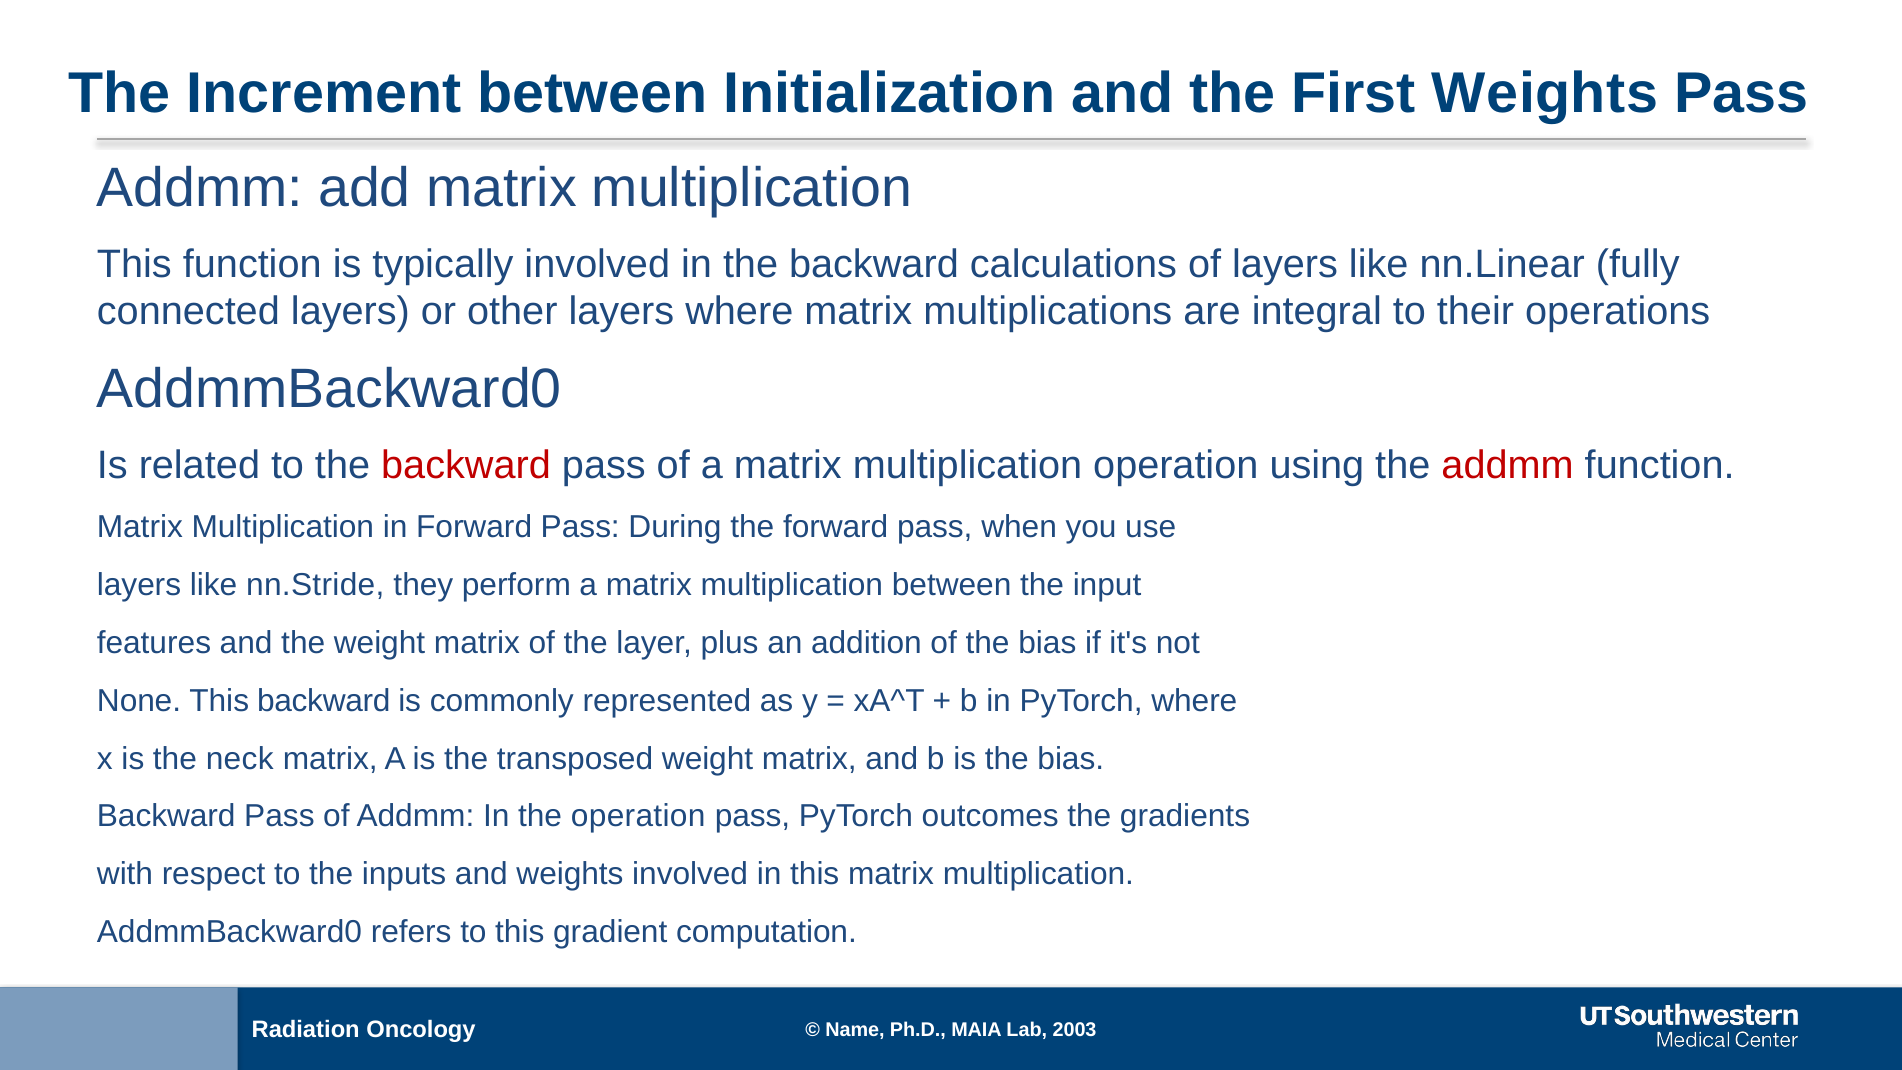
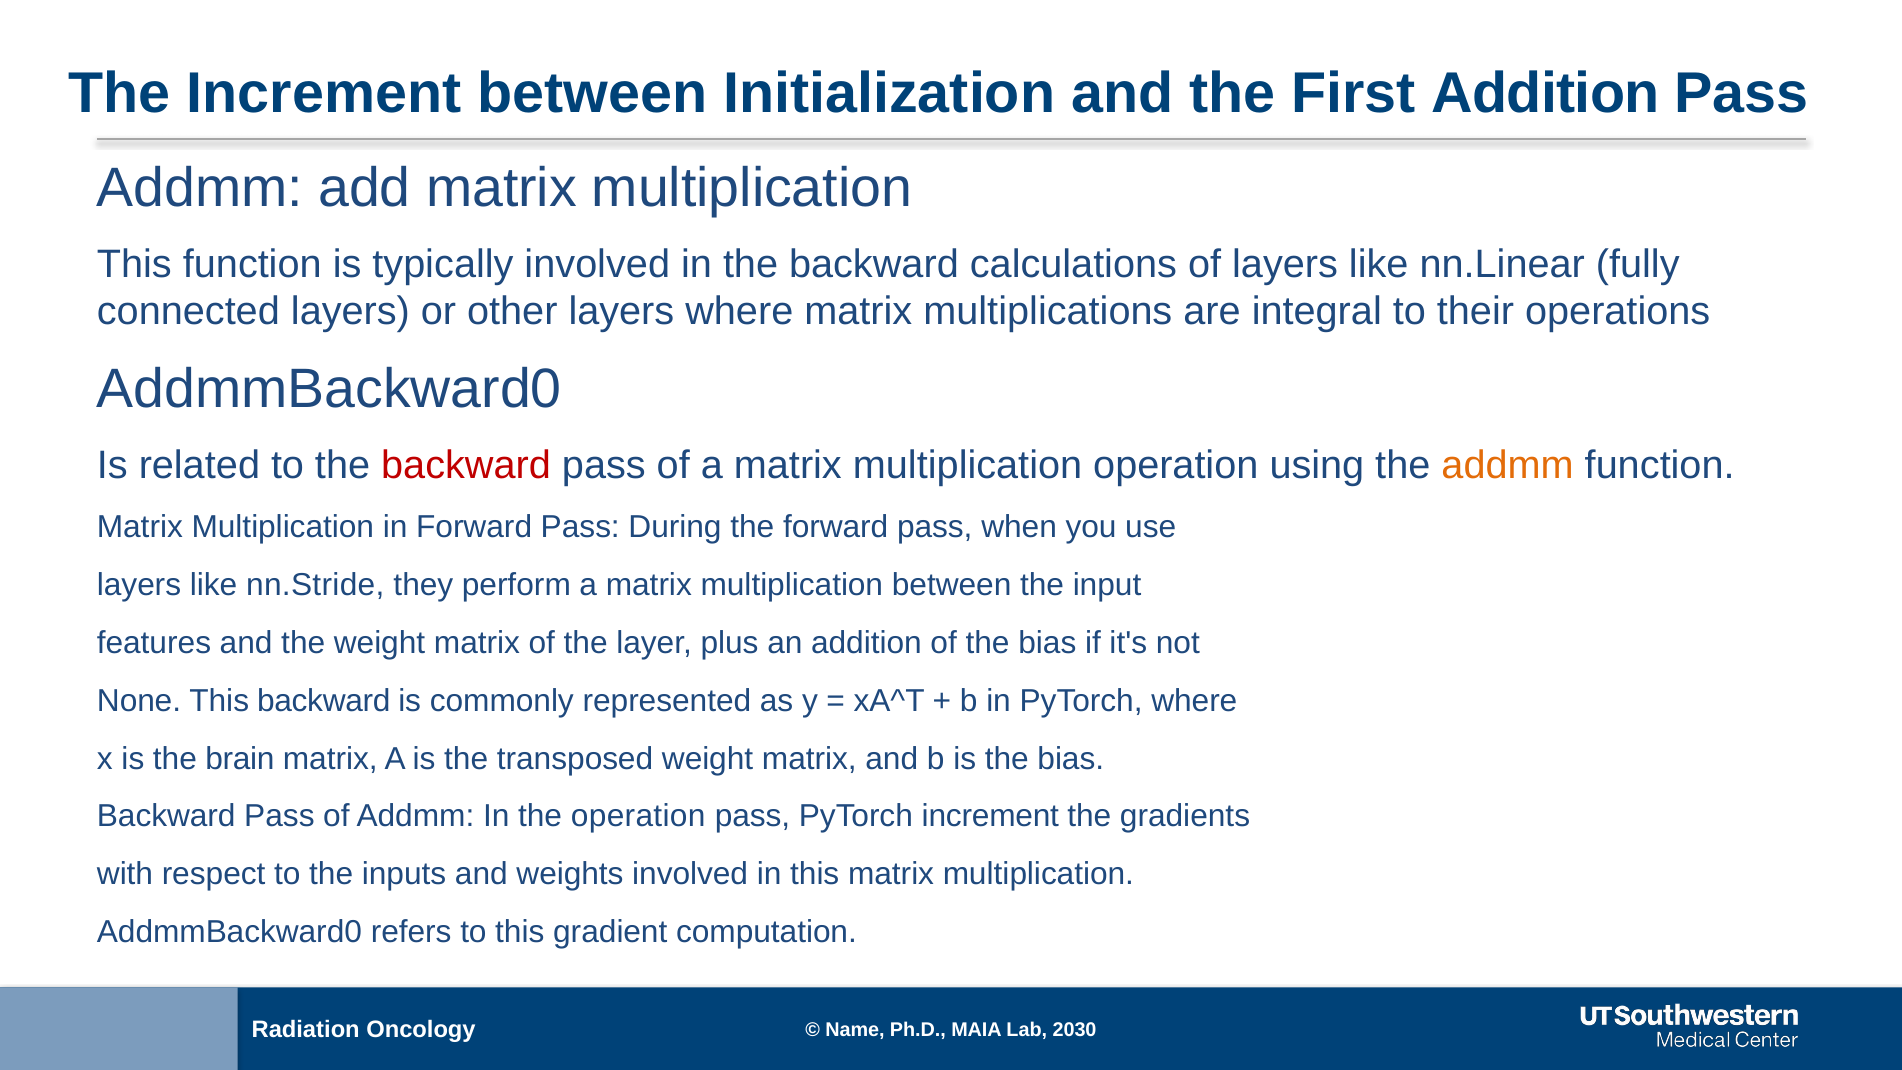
First Weights: Weights -> Addition
addmm at (1508, 465) colour: red -> orange
neck: neck -> brain
PyTorch outcomes: outcomes -> increment
2003: 2003 -> 2030
